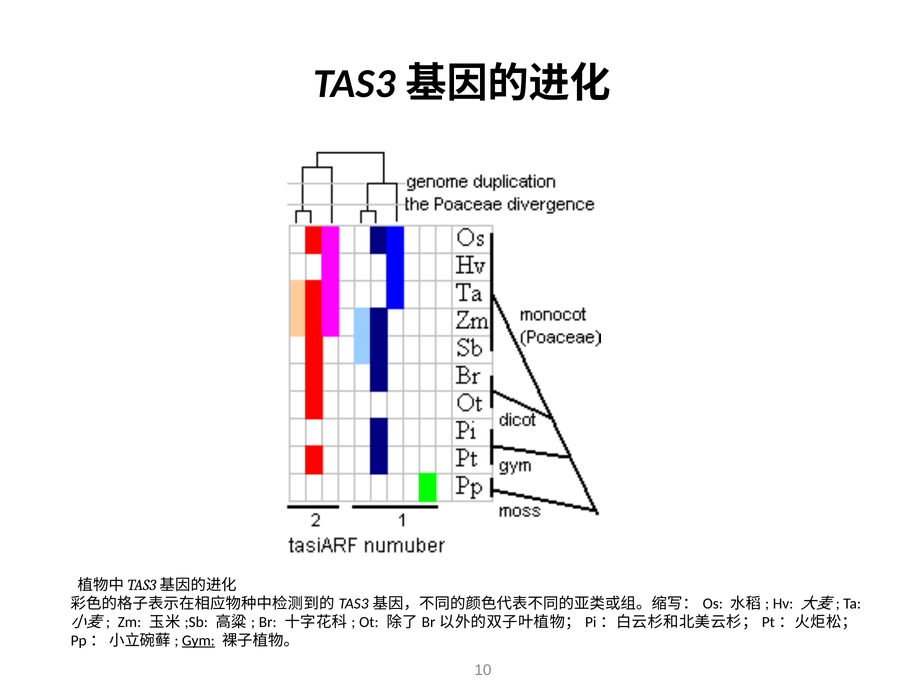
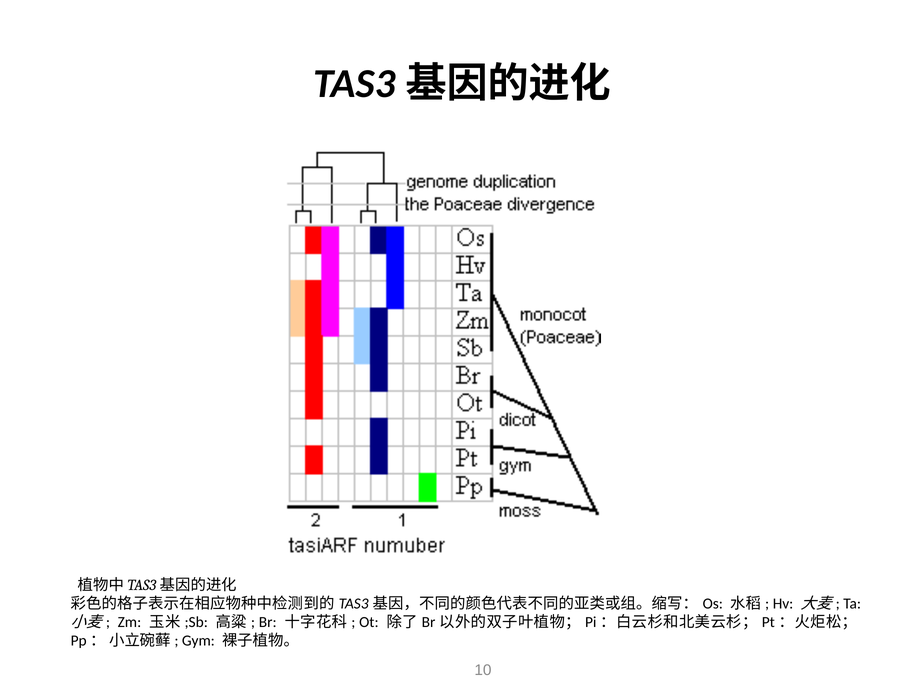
Gym underline: present -> none
